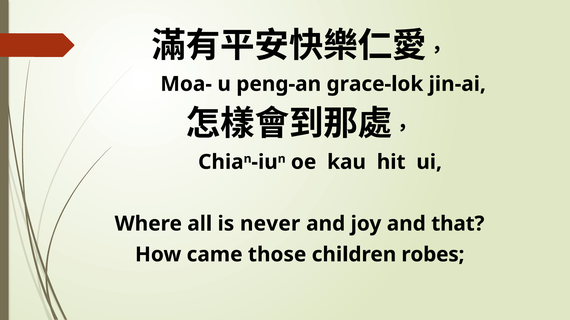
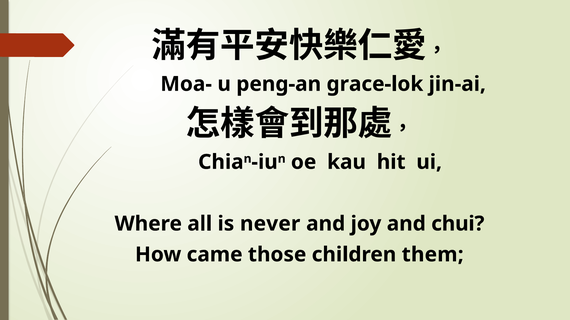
that: that -> chui
robes: robes -> them
